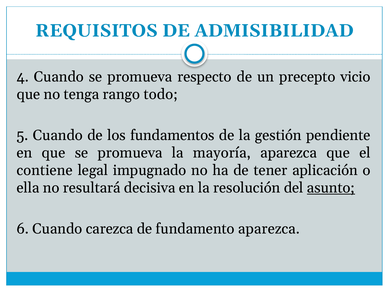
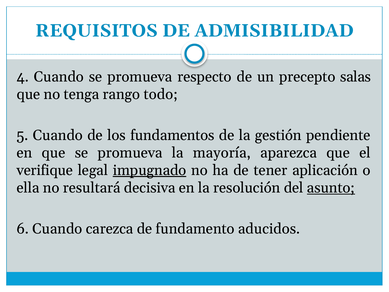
vicio: vicio -> salas
contiene: contiene -> verifique
impugnado underline: none -> present
fundamento aparezca: aparezca -> aducidos
